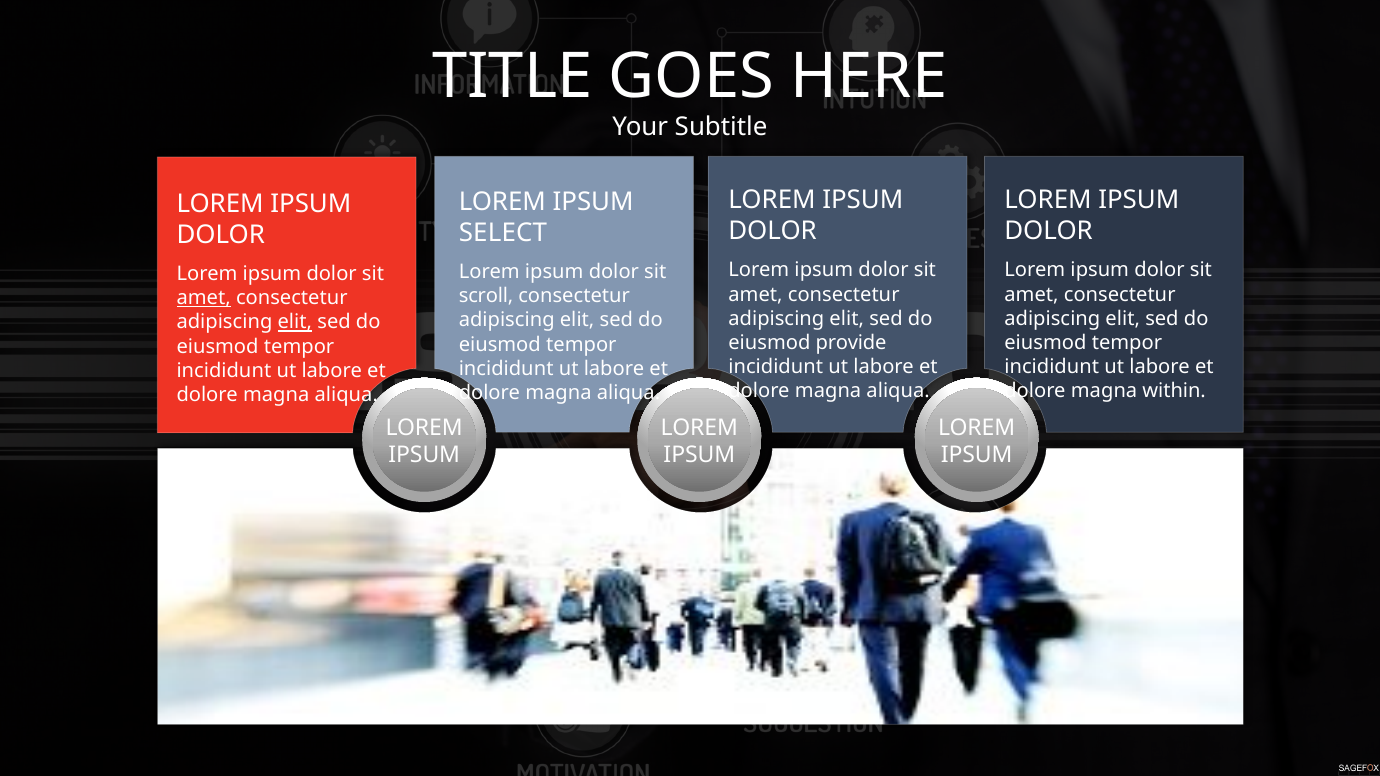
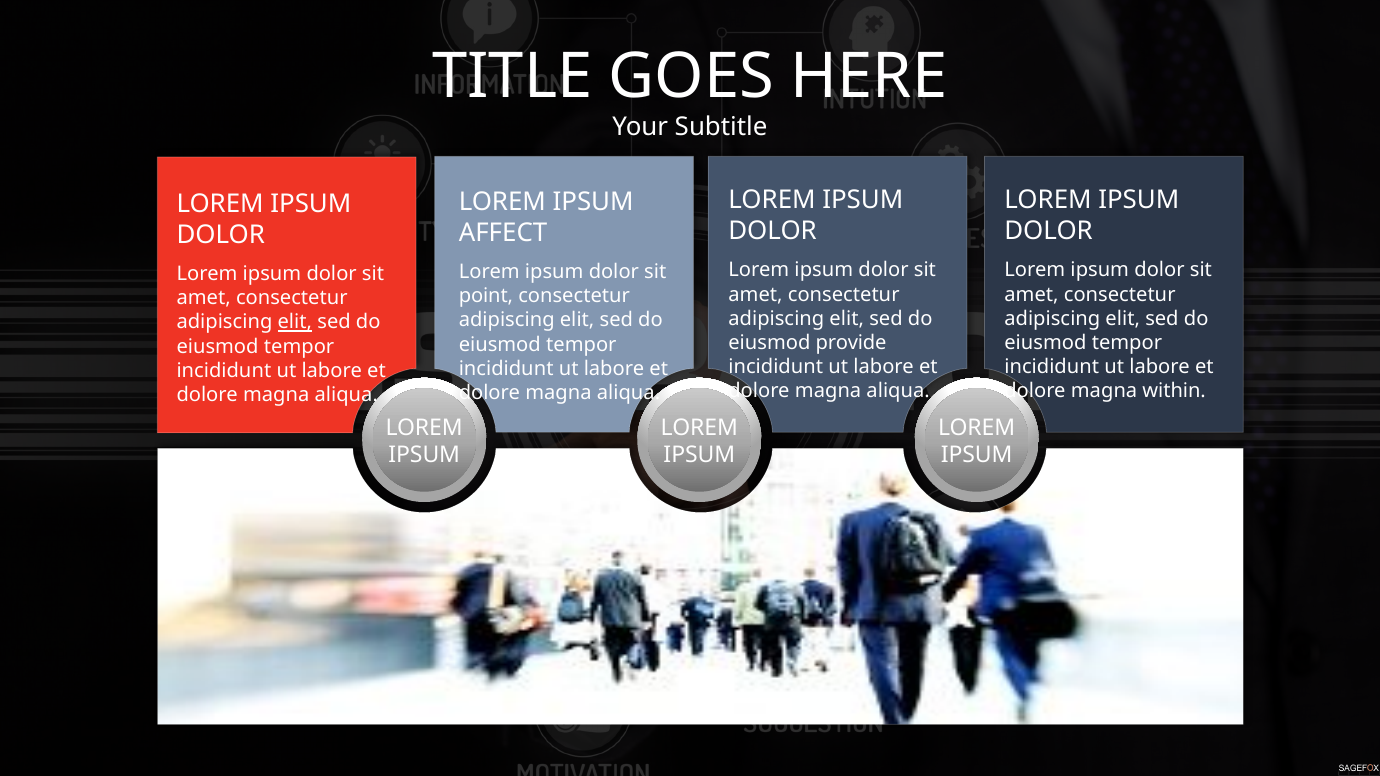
SELECT: SELECT -> AFFECT
scroll: scroll -> point
amet at (204, 298) underline: present -> none
